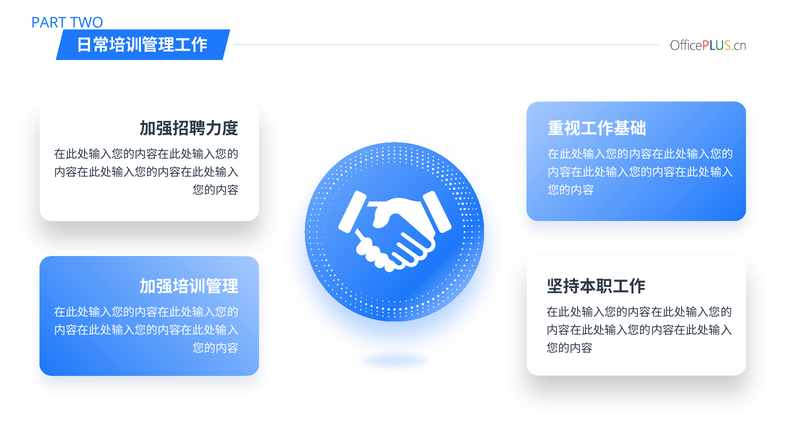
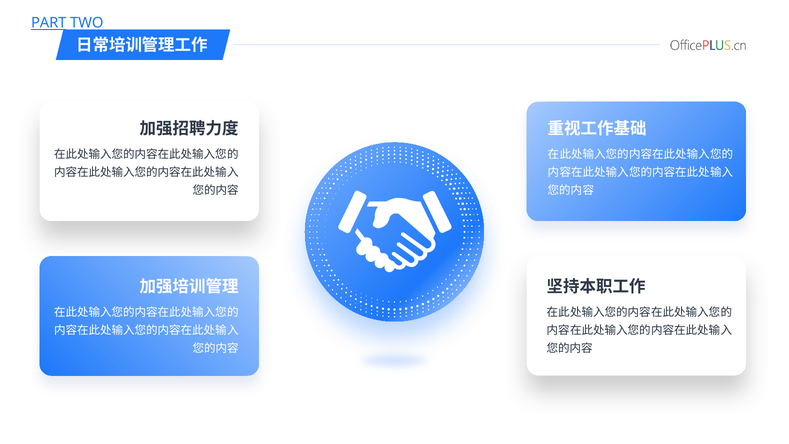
PART underline: none -> present
